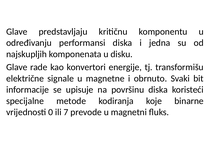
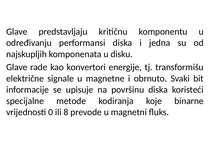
7: 7 -> 8
